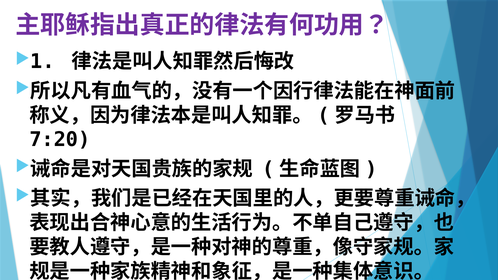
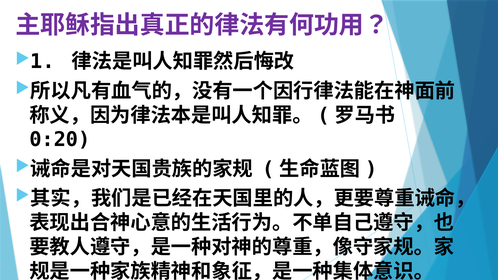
7:20: 7:20 -> 0:20
